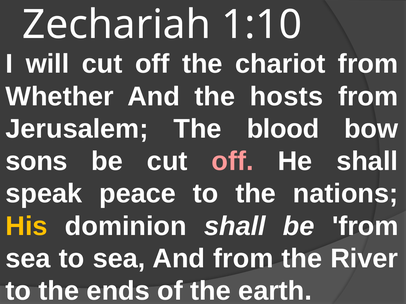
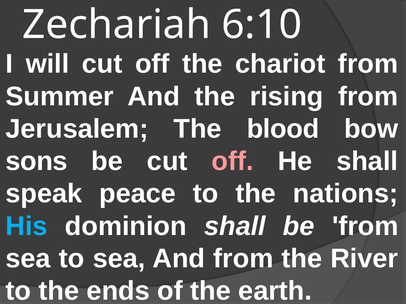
1:10: 1:10 -> 6:10
Whether: Whether -> Summer
hosts: hosts -> rising
His colour: yellow -> light blue
